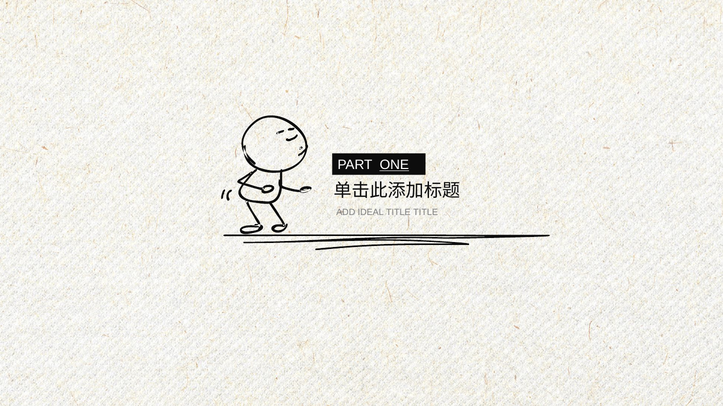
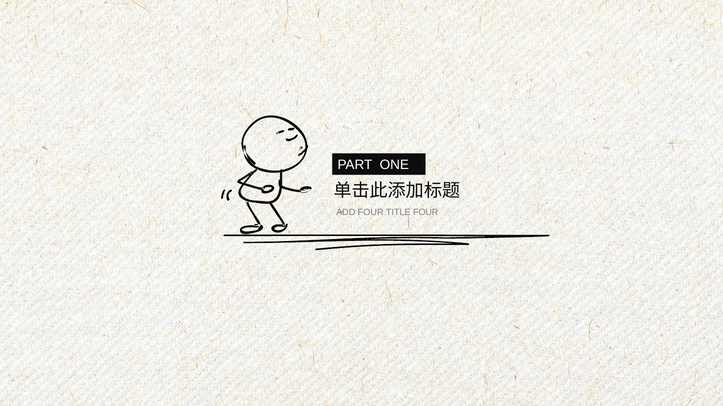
ONE underline: present -> none
ADD IDEAL: IDEAL -> FOUR
TITLE TITLE: TITLE -> FOUR
